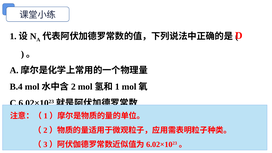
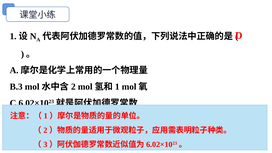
B.4: B.4 -> B.3
